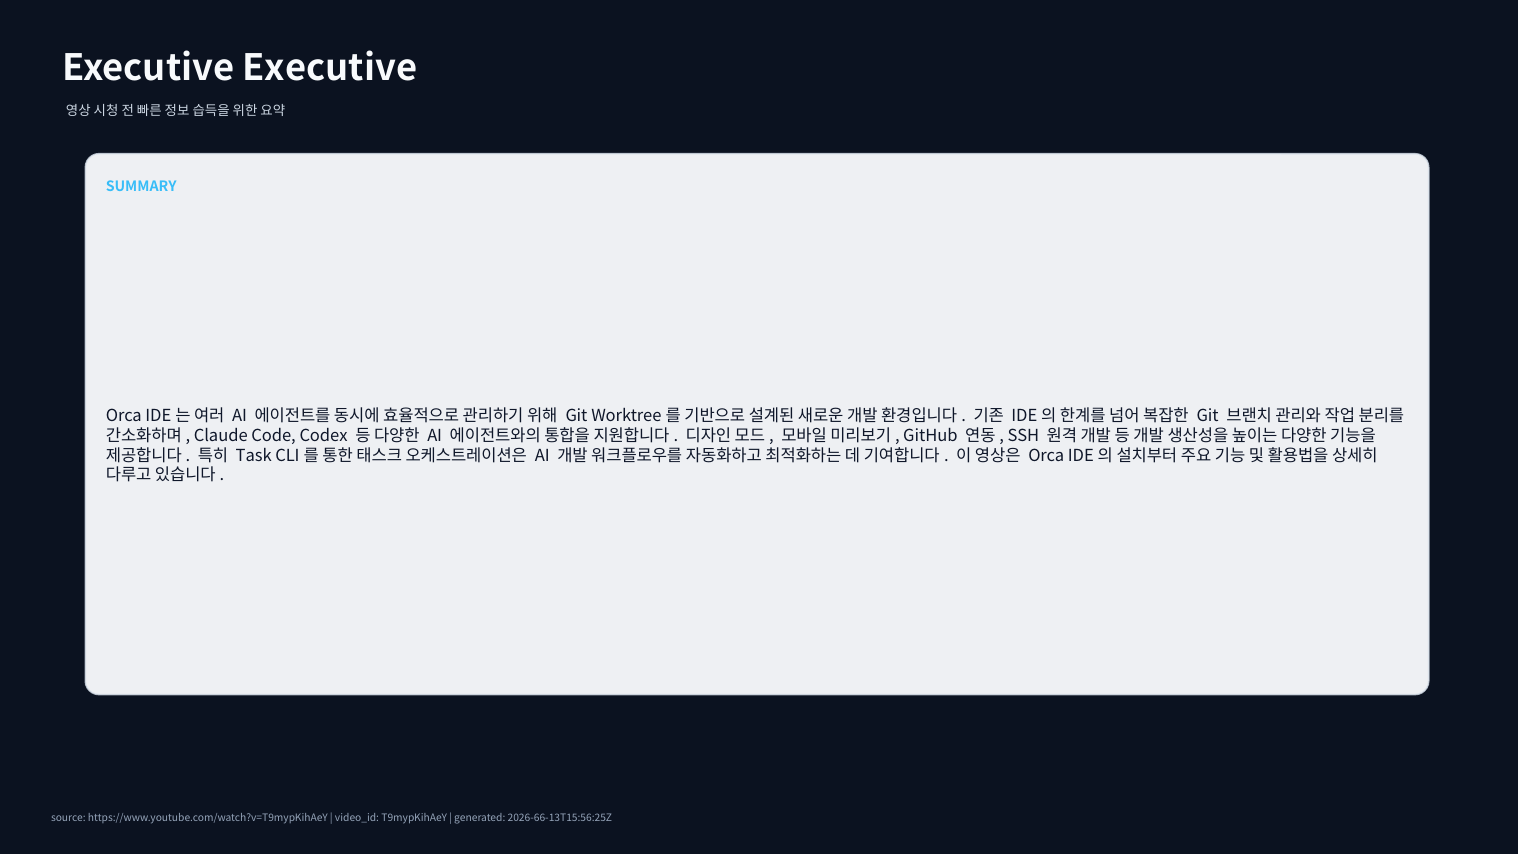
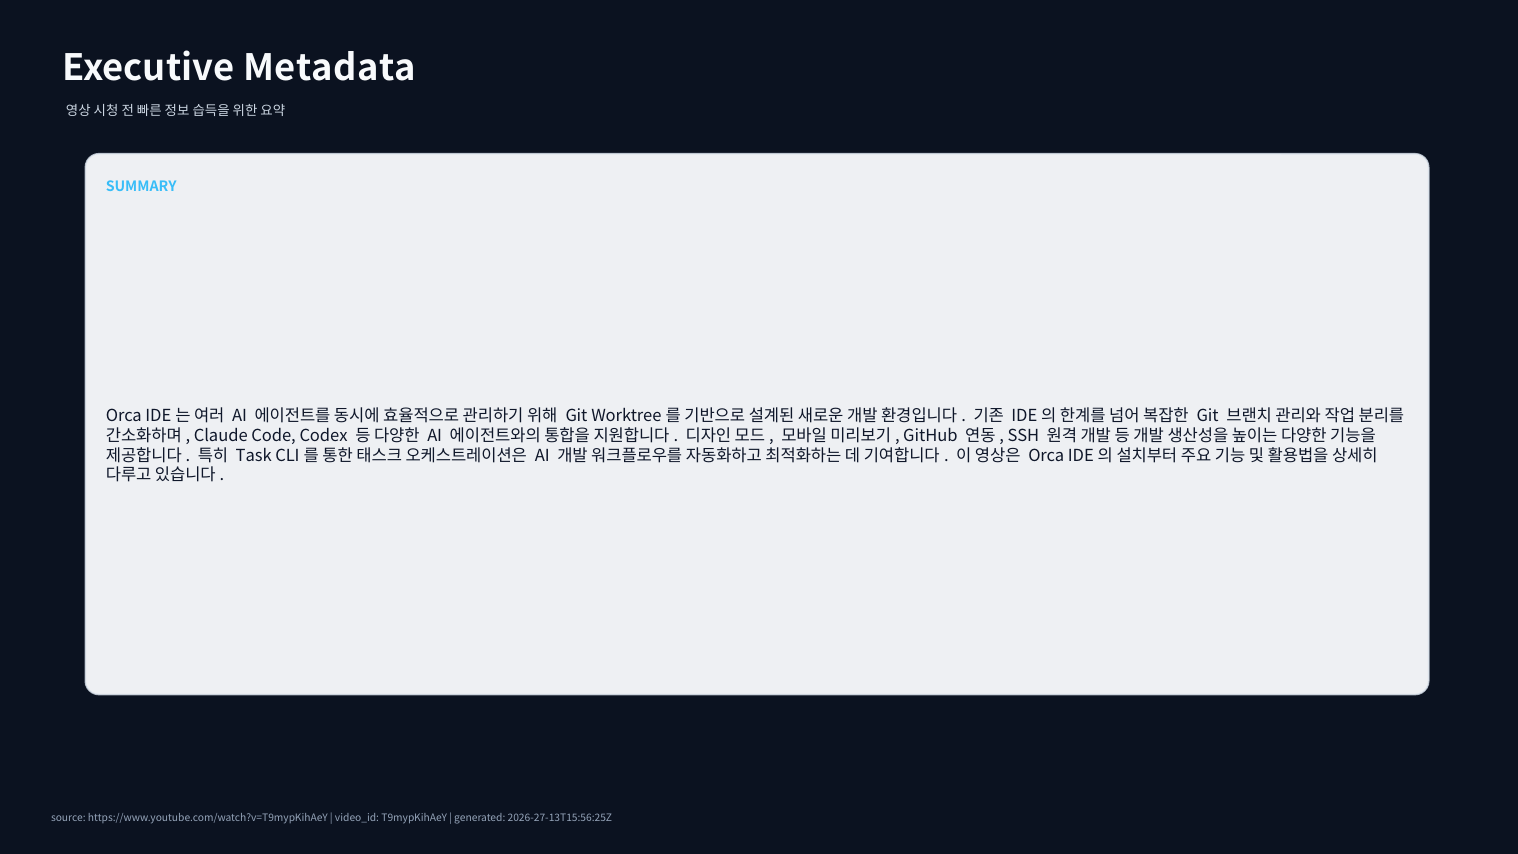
Executive Executive: Executive -> Metadata
2026-66-13T15:56:25Z: 2026-66-13T15:56:25Z -> 2026-27-13T15:56:25Z
